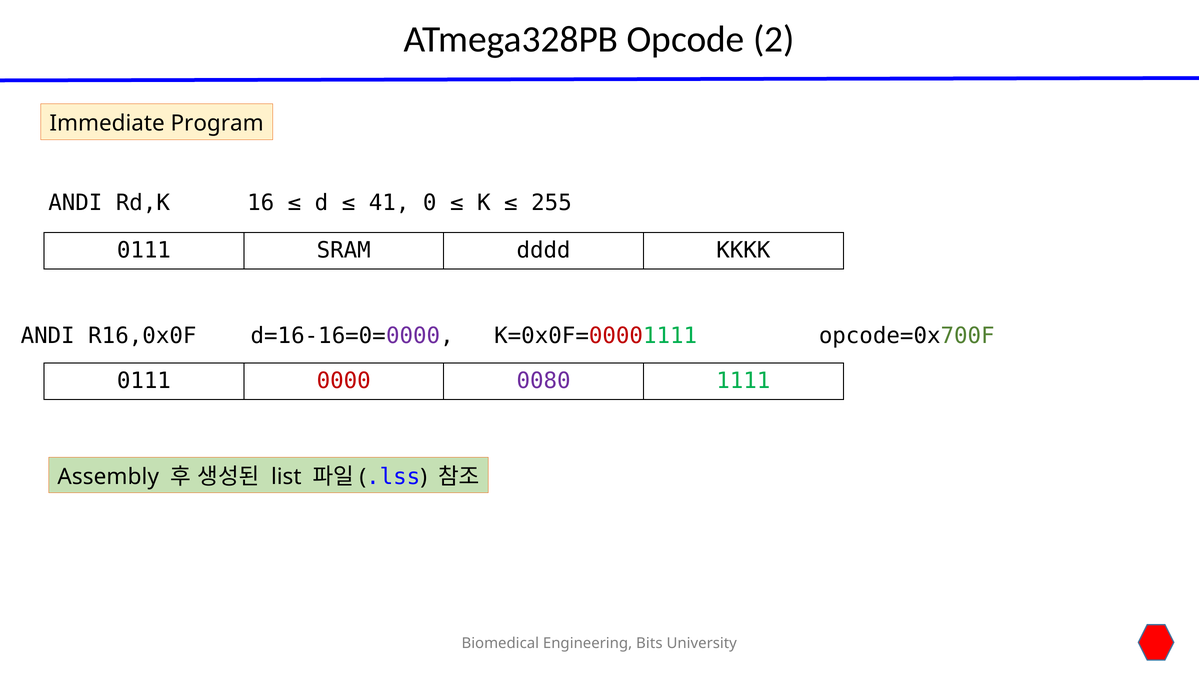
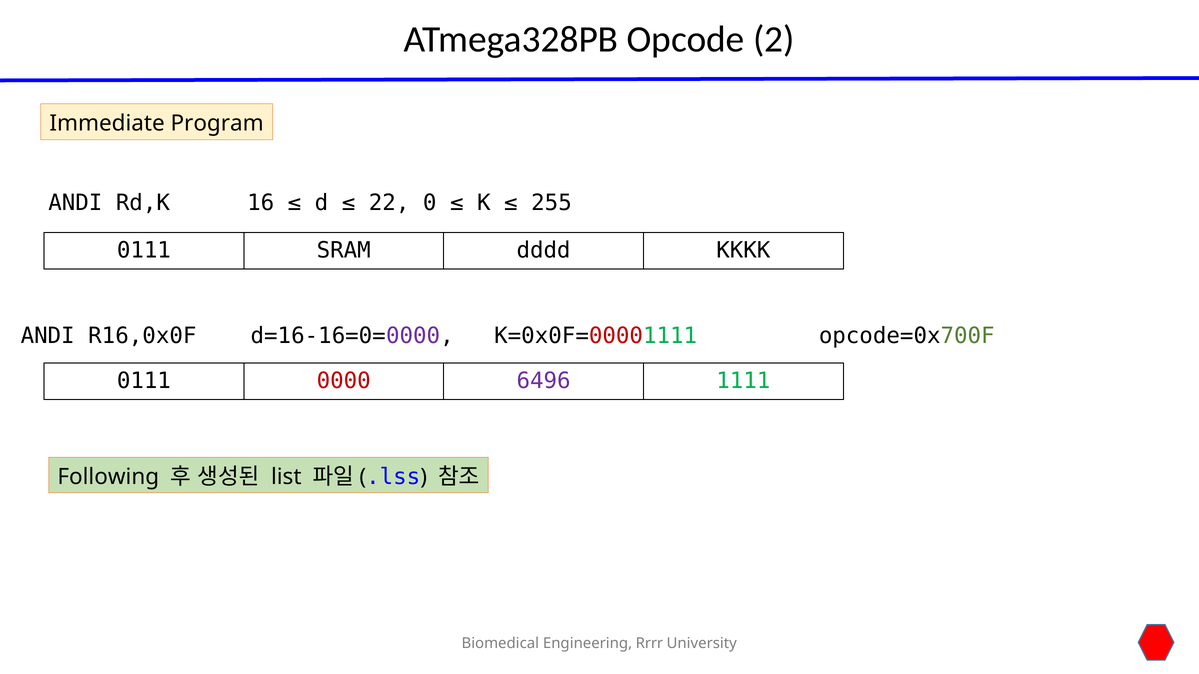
41: 41 -> 22
0080: 0080 -> 6496
Assembly: Assembly -> Following
Bits: Bits -> Rrrr
